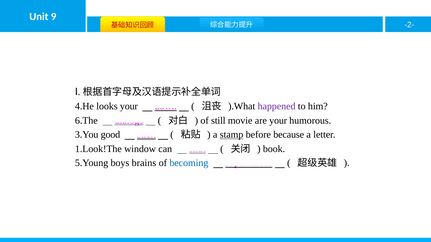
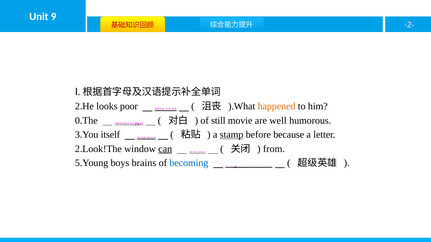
4.He: 4.He -> 2.He
looks your: your -> poor
happened colour: purple -> orange
6.The: 6.The -> 0.The
are your: your -> well
good: good -> itself
1.Look!The: 1.Look!The -> 2.Look!The
can underline: none -> present
book: book -> from
